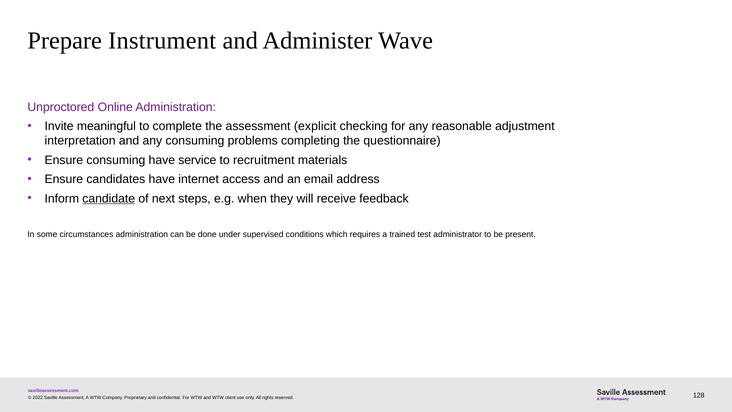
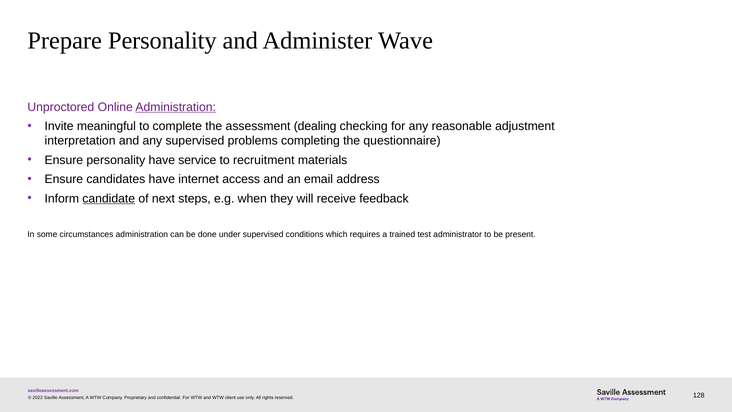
Prepare Instrument: Instrument -> Personality
Administration at (176, 107) underline: none -> present
explicit: explicit -> dealing
any consuming: consuming -> supervised
Ensure consuming: consuming -> personality
